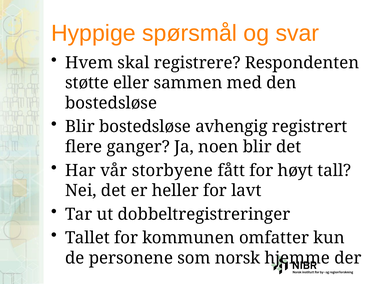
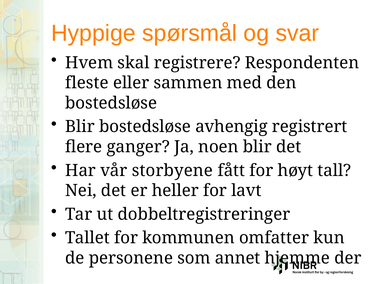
støtte: støtte -> fleste
norsk: norsk -> annet
